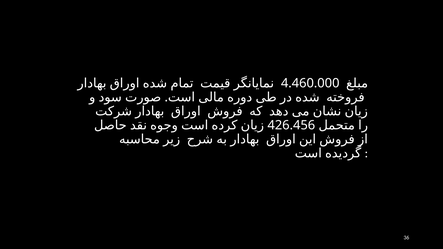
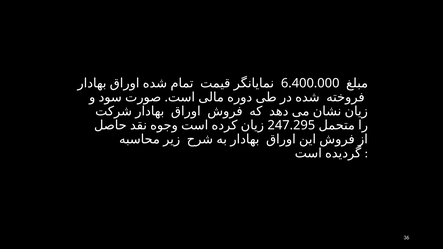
4.460.000: 4.460.000 -> 6.400.000
426.456: 426.456 -> 247.295
